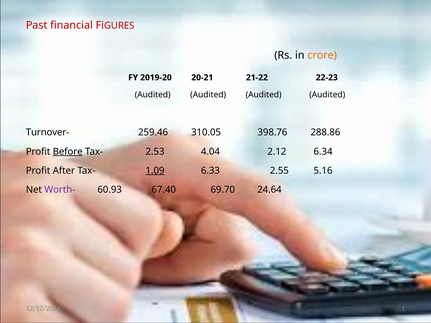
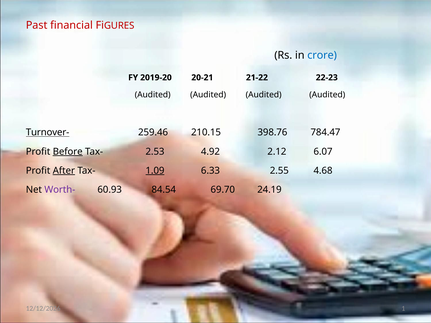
crore colour: orange -> blue
Turnover- underline: none -> present
310.05: 310.05 -> 210.15
288.86: 288.86 -> 784.47
4.04: 4.04 -> 4.92
6.34: 6.34 -> 6.07
After underline: none -> present
5.16: 5.16 -> 4.68
67.40: 67.40 -> 84.54
24.64: 24.64 -> 24.19
